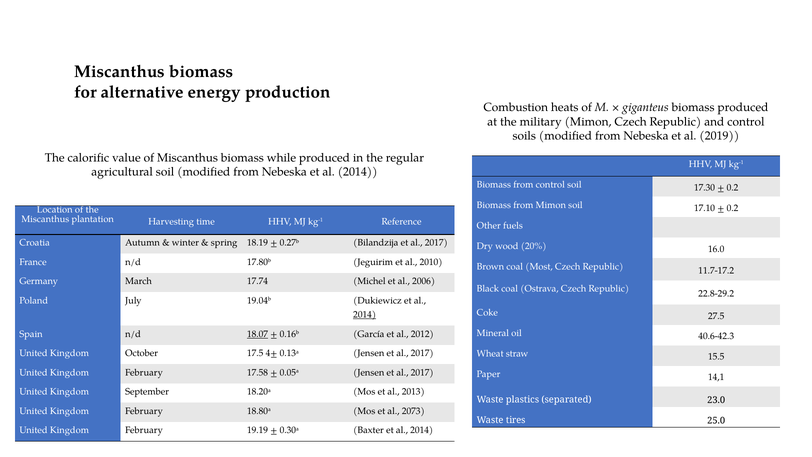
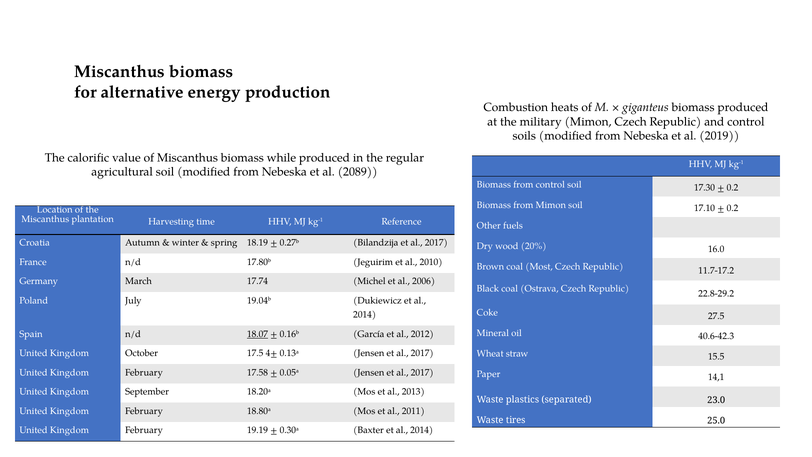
Nebeska et al 2014: 2014 -> 2089
2014 at (365, 315) underline: present -> none
2073: 2073 -> 2011
